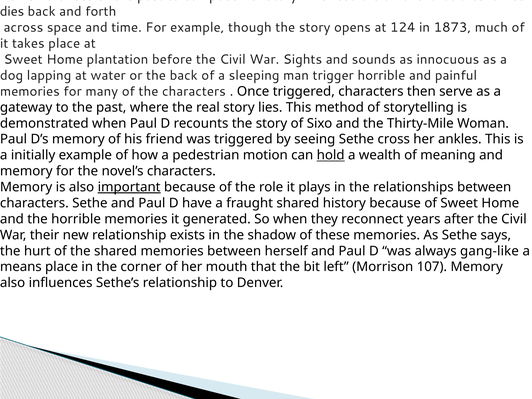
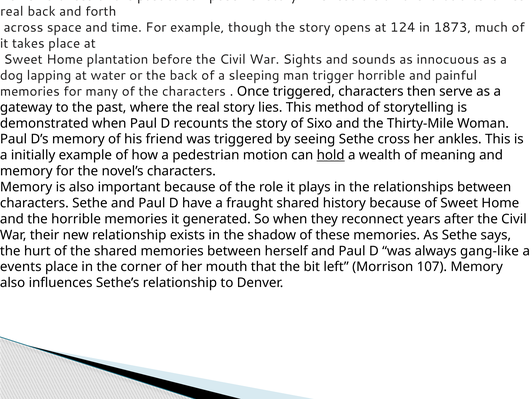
dies at (12, 12): dies -> real
important underline: present -> none
means: means -> events
